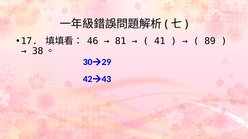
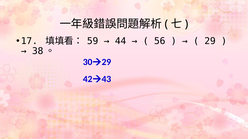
46: 46 -> 59
81: 81 -> 44
41: 41 -> 56
89: 89 -> 29
